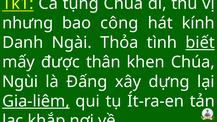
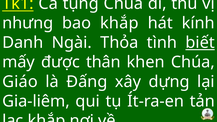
bao công: công -> khắp
Ngùi: Ngùi -> Giáo
Gia-liêm underline: present -> none
